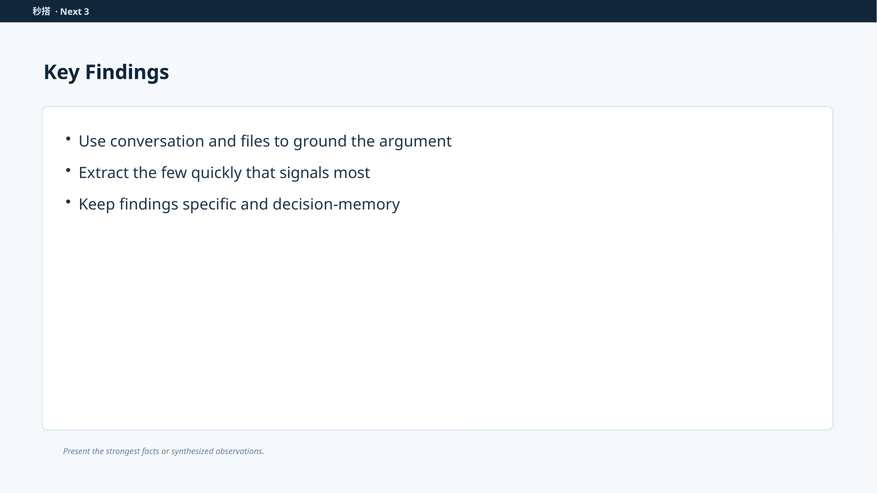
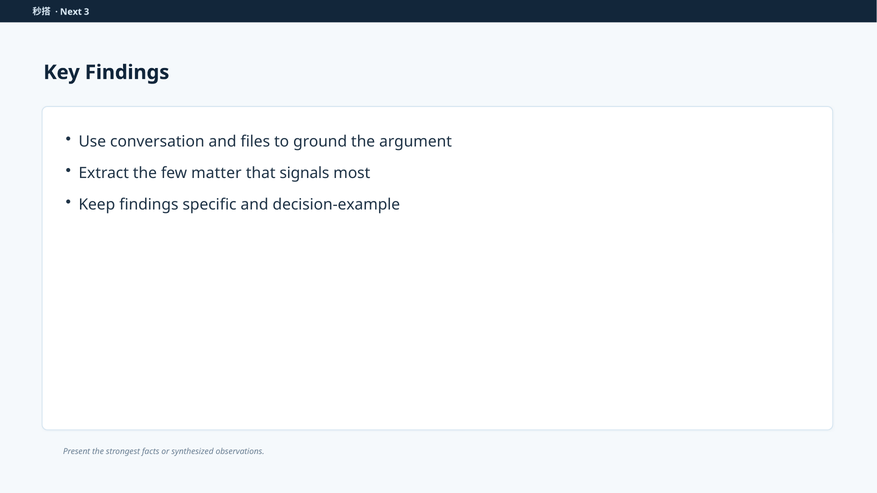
quickly: quickly -> matter
decision-memory: decision-memory -> decision-example
